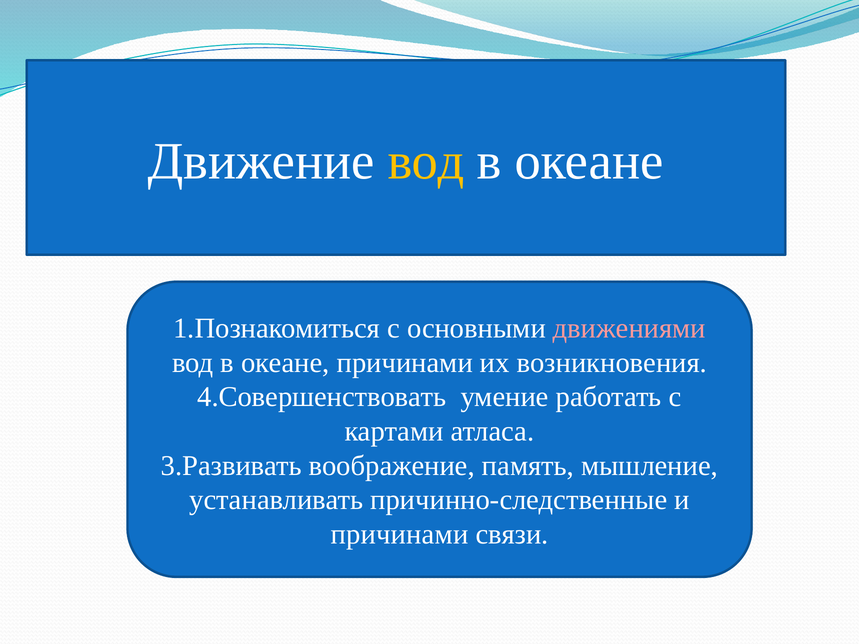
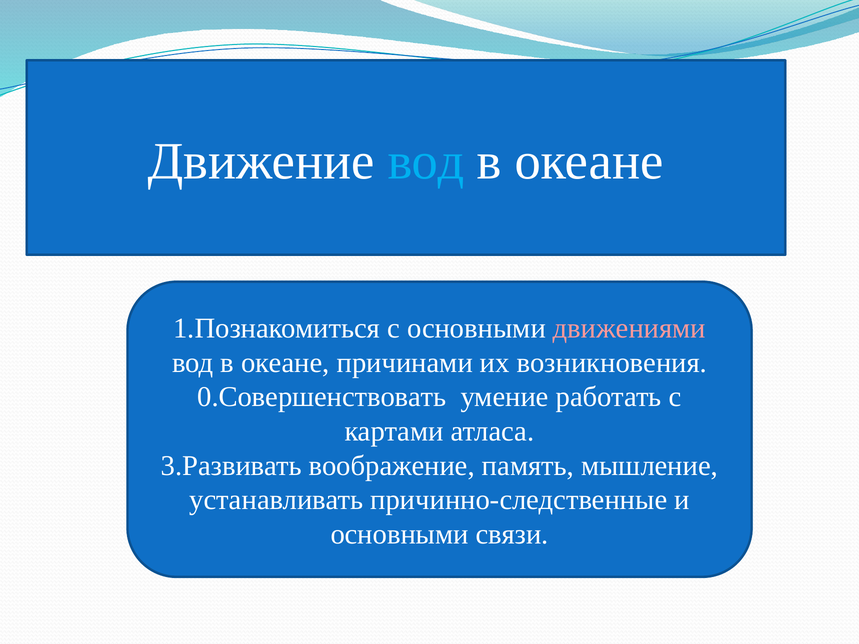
вод at (426, 161) colour: yellow -> light blue
4.Совершенствовать: 4.Совершенствовать -> 0.Совершенствовать
причинами at (399, 535): причинами -> основными
